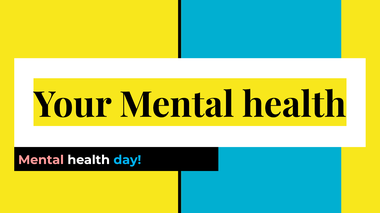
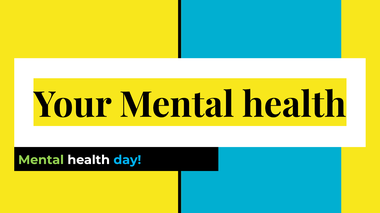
Mental at (41, 160) colour: pink -> light green
